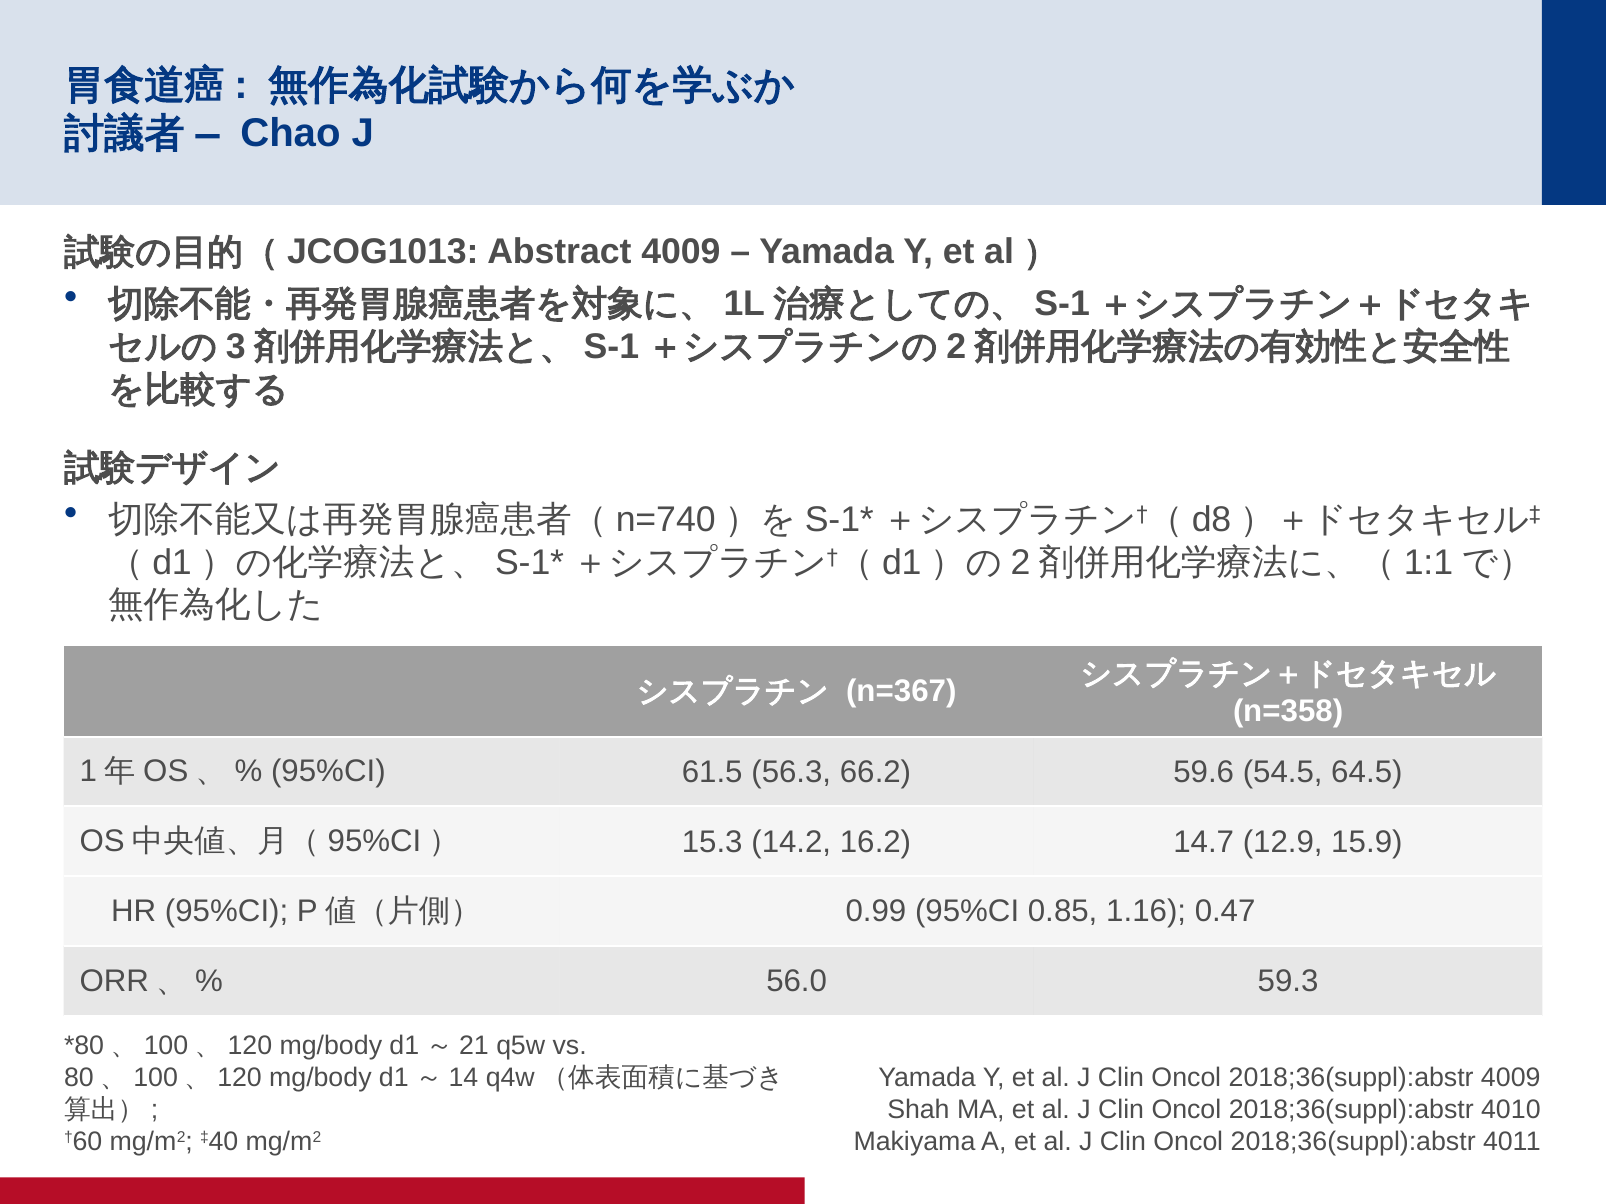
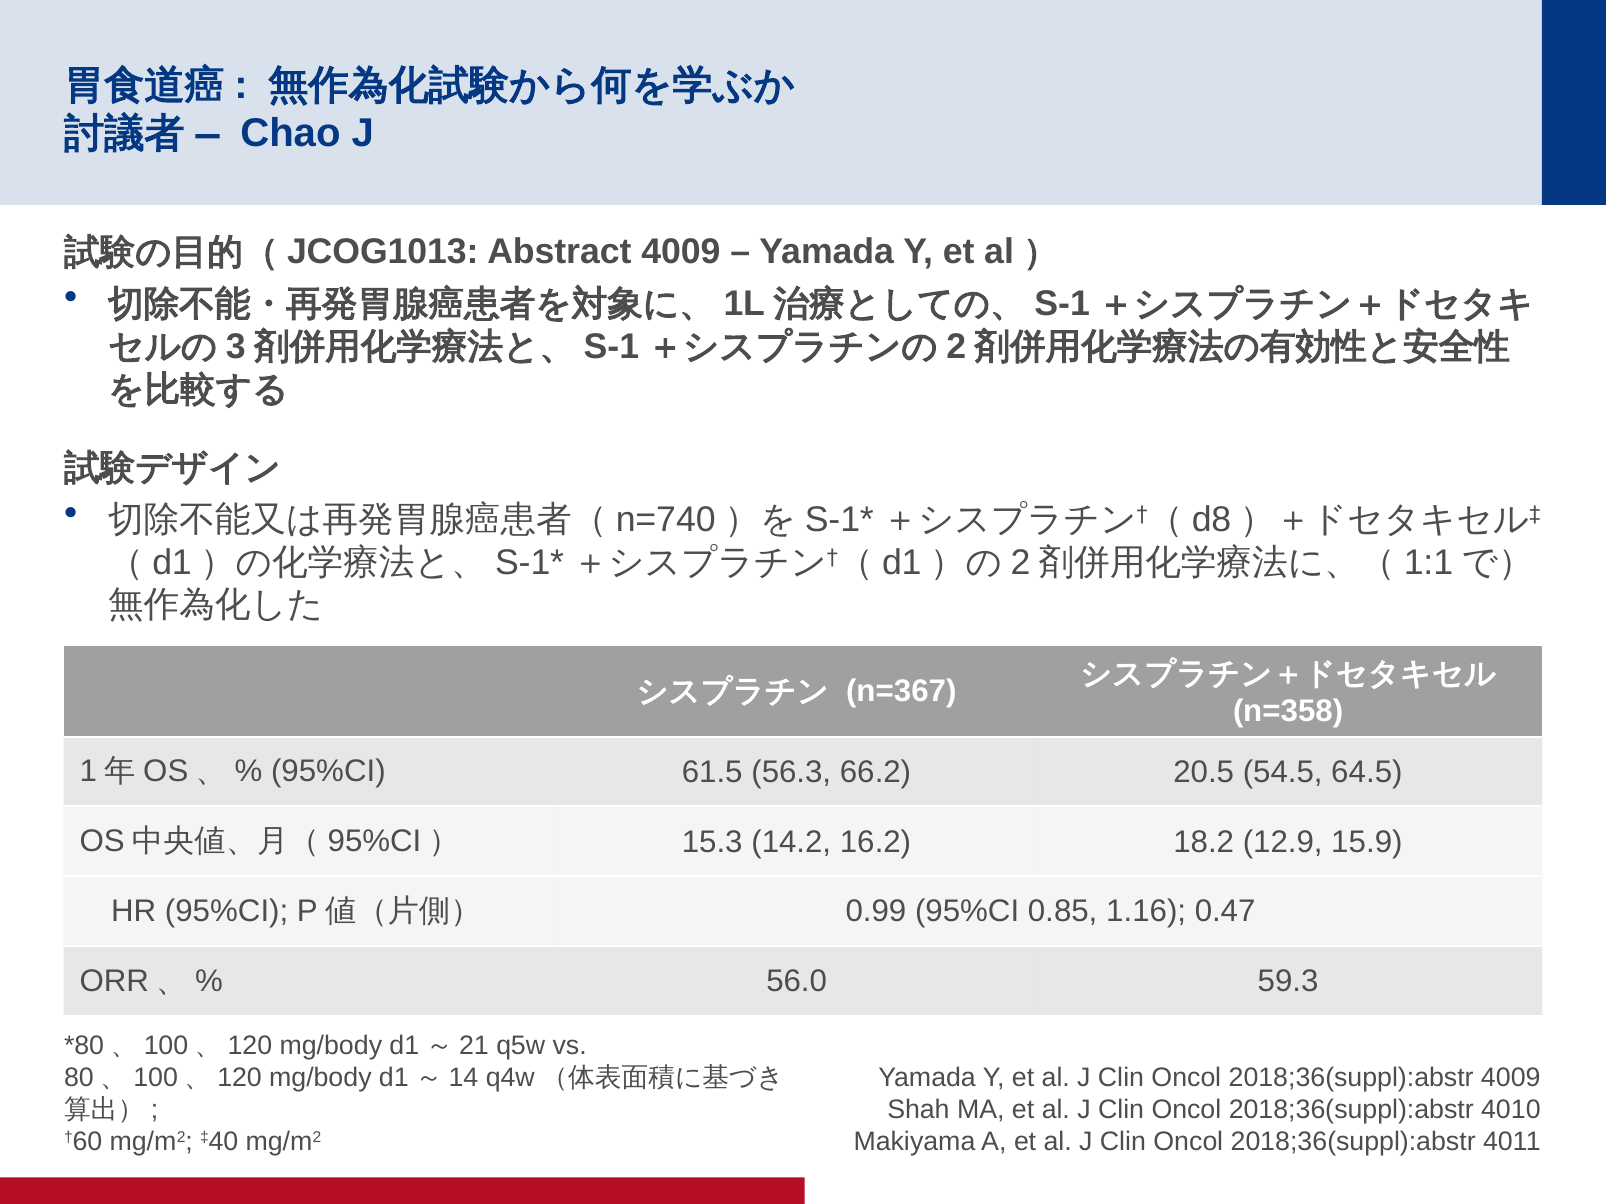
59.6: 59.6 -> 20.5
14.7: 14.7 -> 18.2
